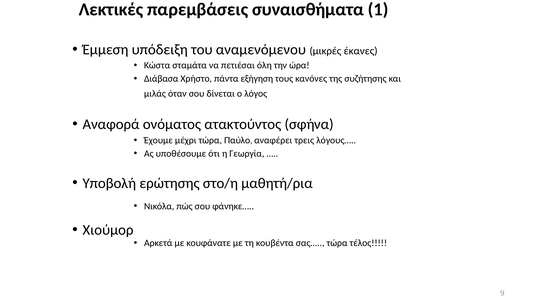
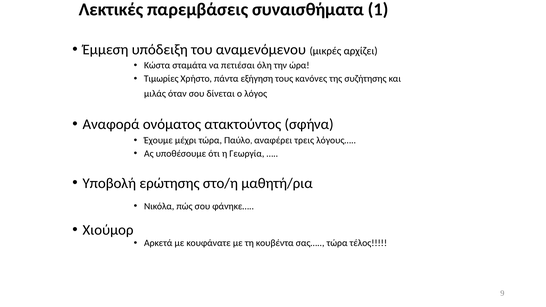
έκανες: έκανες -> αρχίζει
Διάβασα: Διάβασα -> Τιμωρίες
